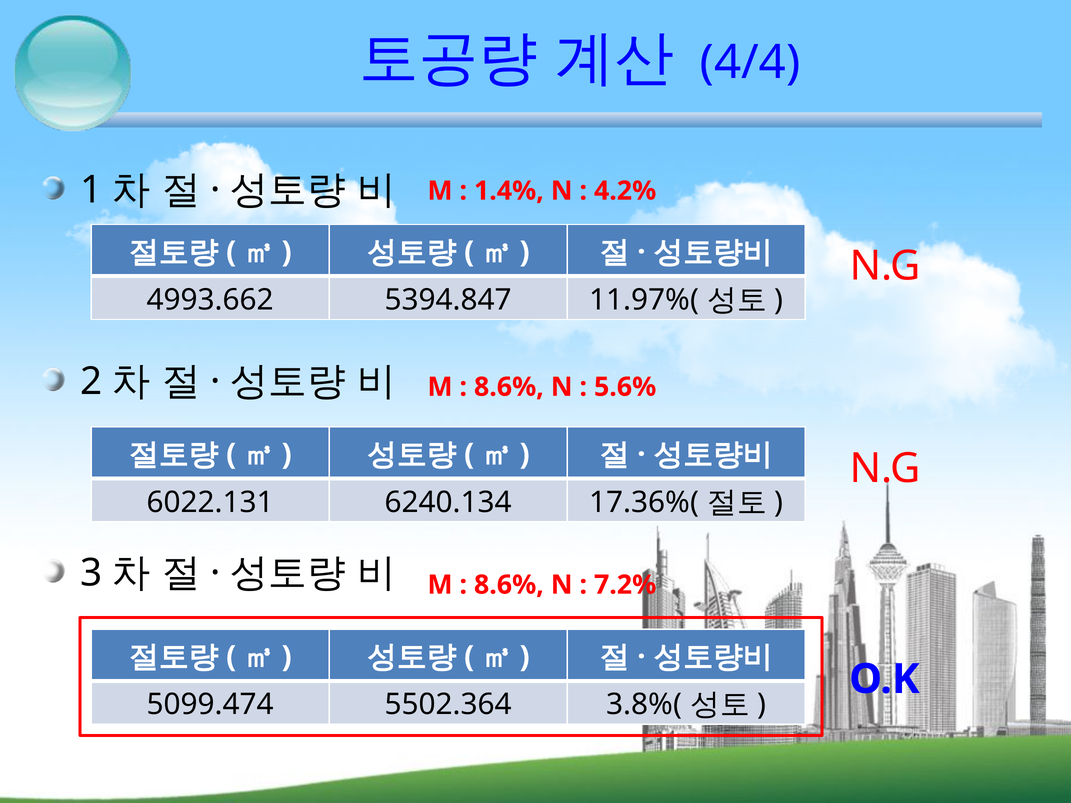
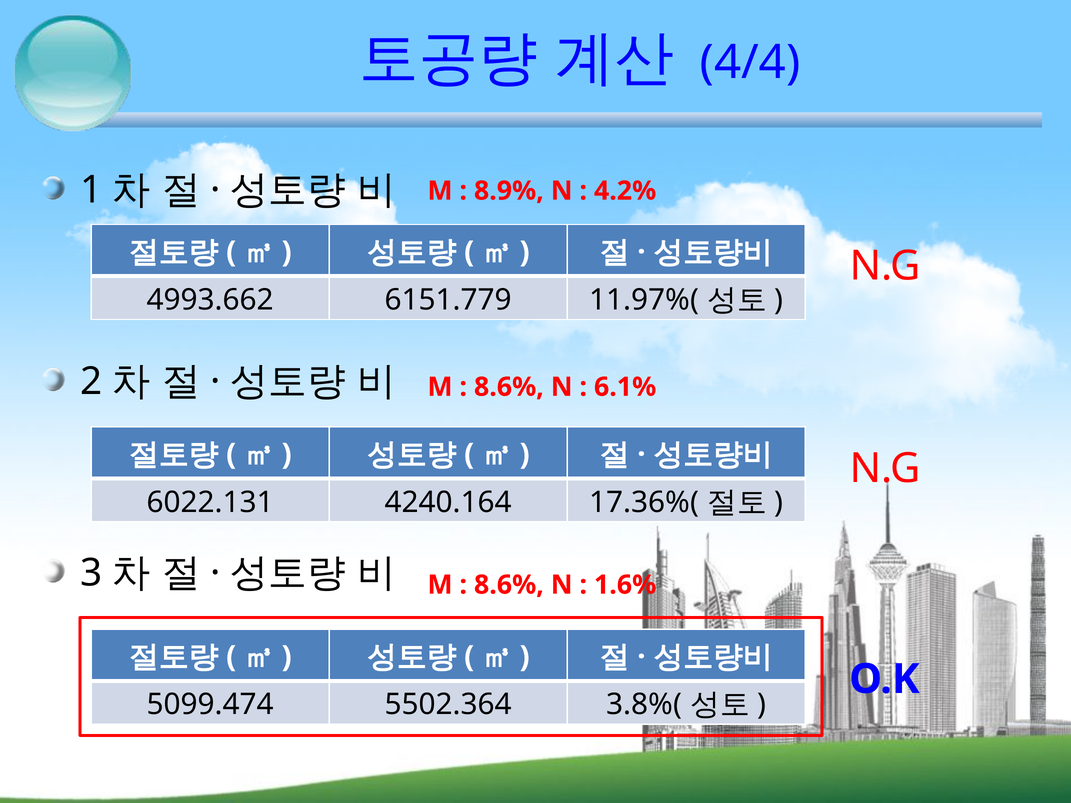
1.4%: 1.4% -> 8.9%
5394.847: 5394.847 -> 6151.779
5.6%: 5.6% -> 6.1%
6240.134: 6240.134 -> 4240.164
7.2%: 7.2% -> 1.6%
